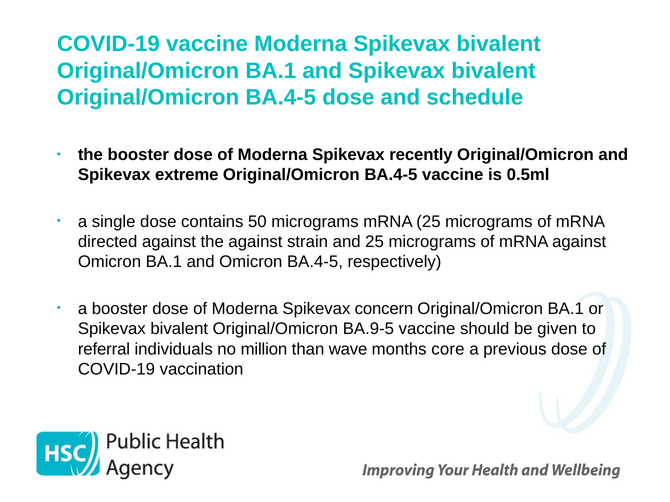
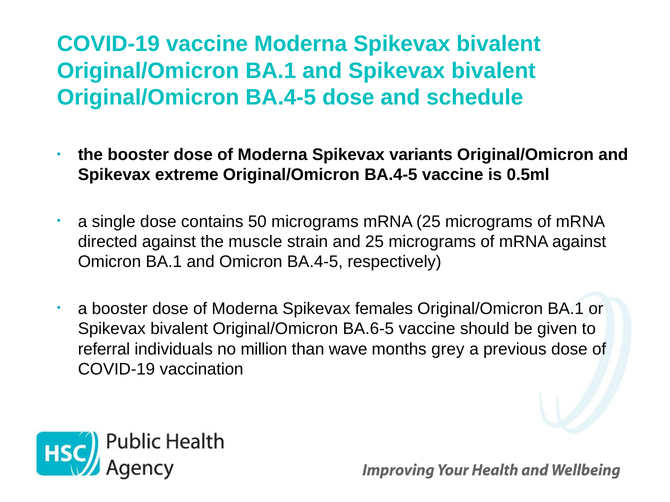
recently: recently -> variants
the against: against -> muscle
concern: concern -> females
BA.9-5: BA.9-5 -> BA.6-5
core: core -> grey
